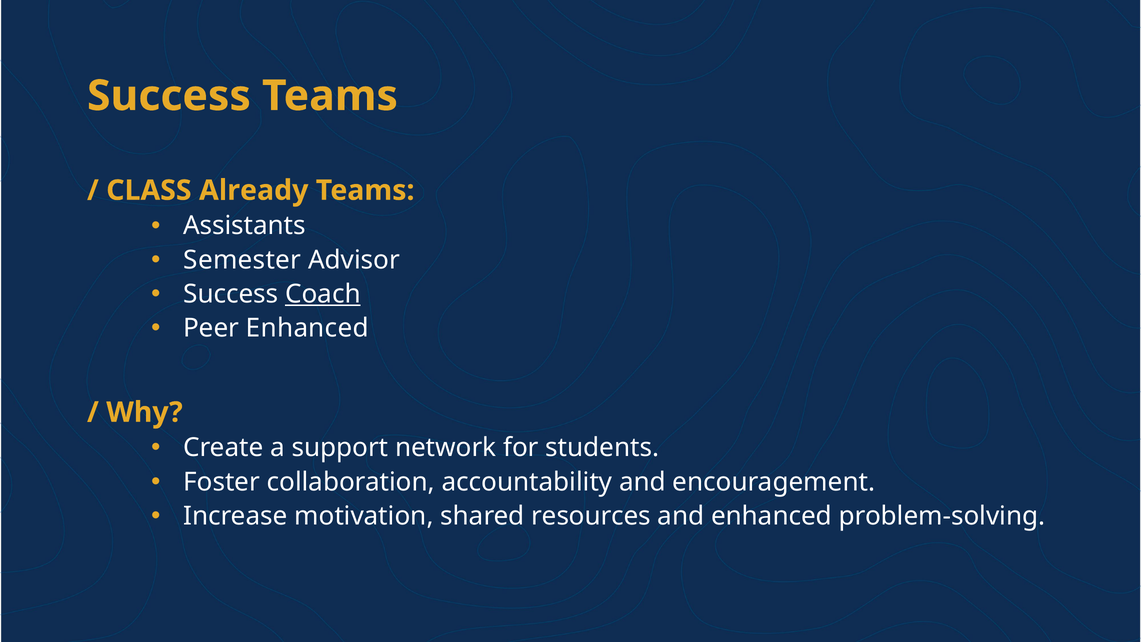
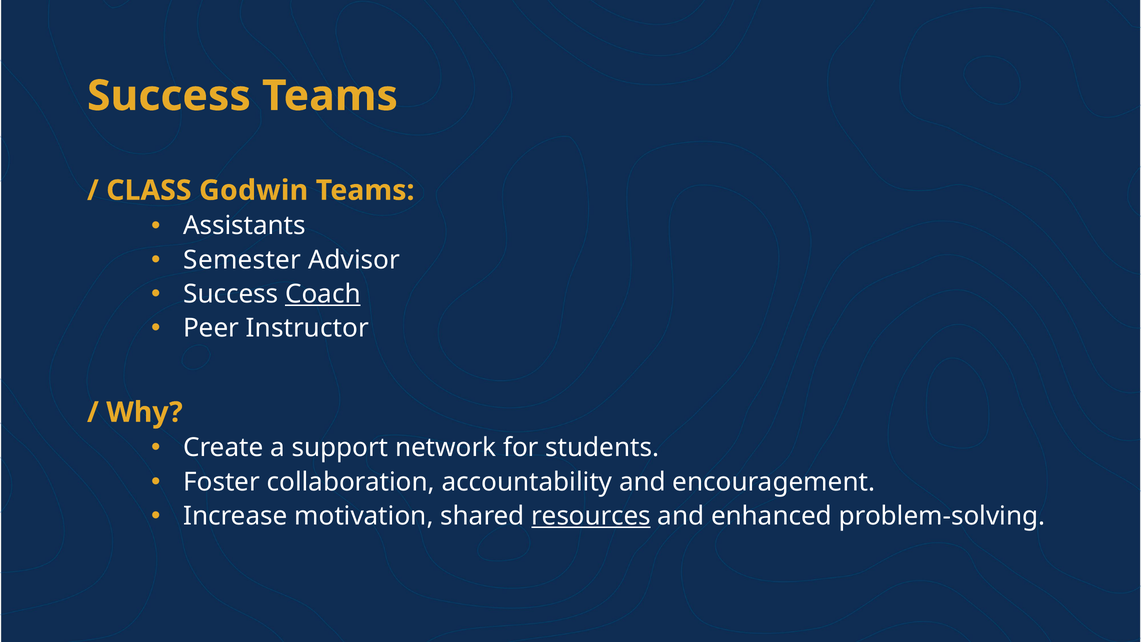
Already: Already -> Godwin
Peer Enhanced: Enhanced -> Instructor
resources underline: none -> present
